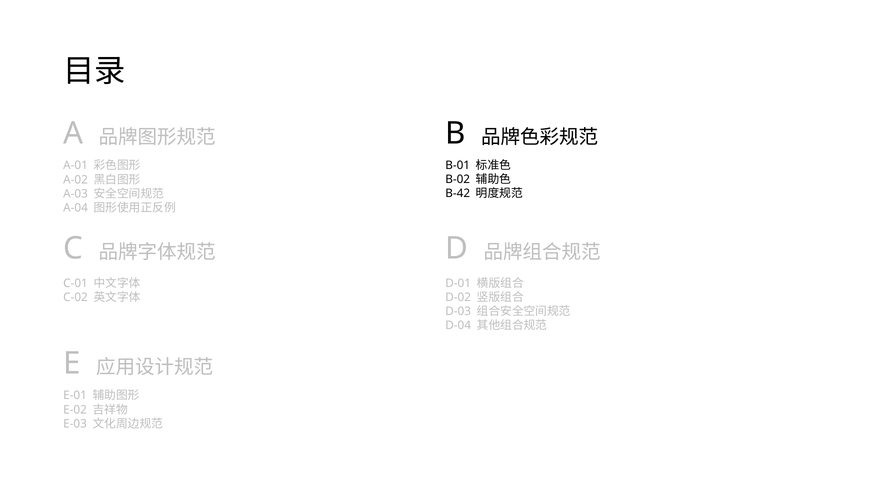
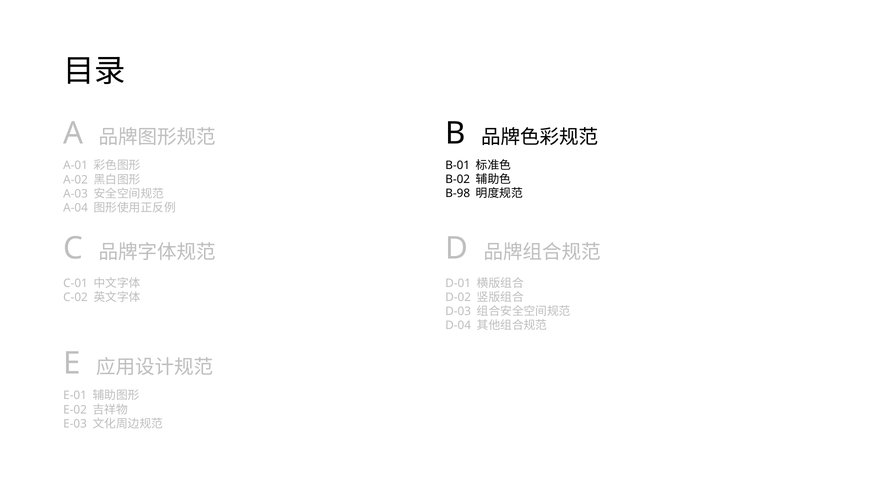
B-42: B-42 -> B-98
